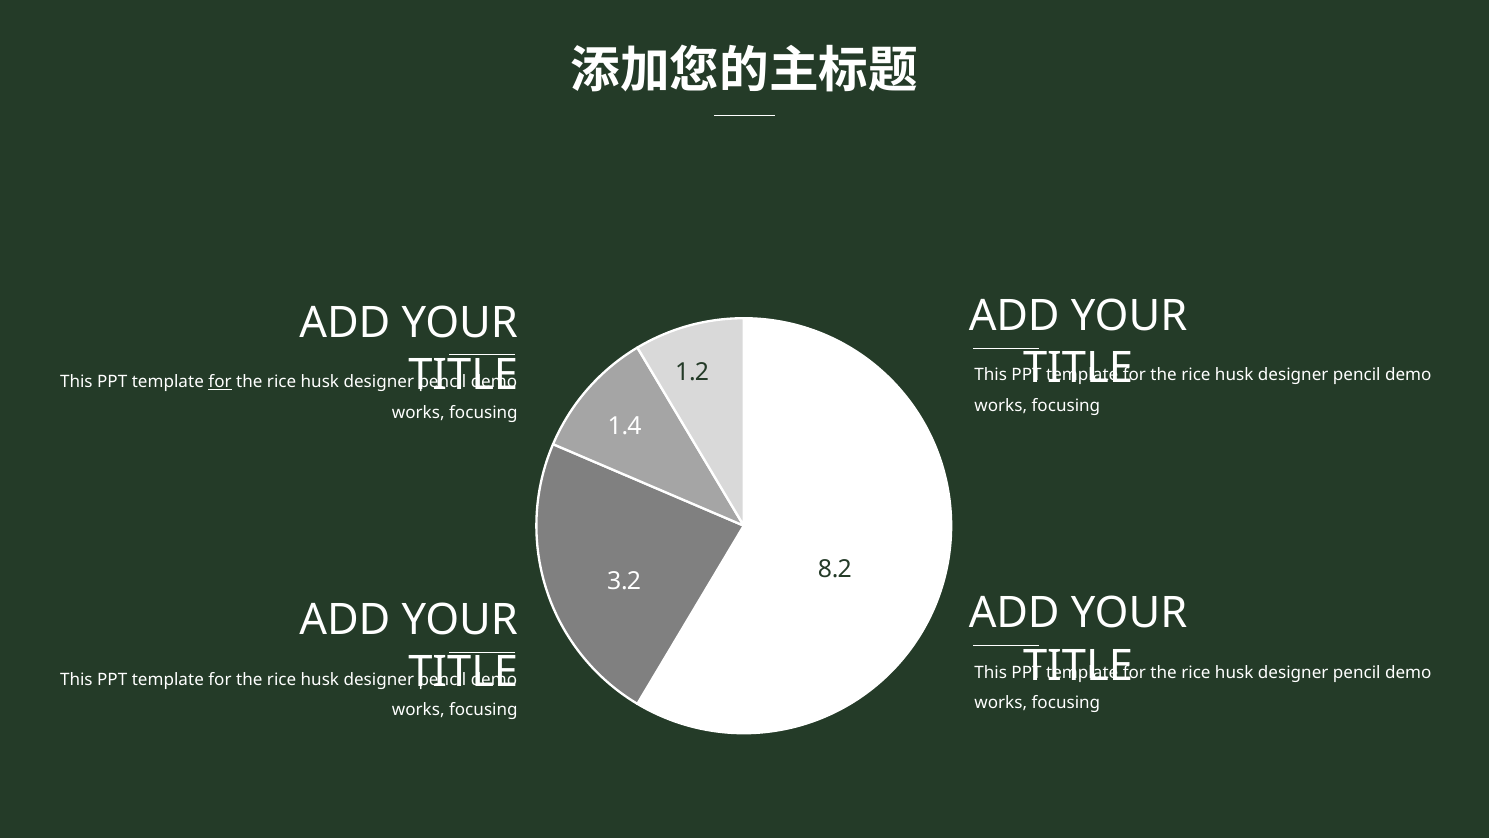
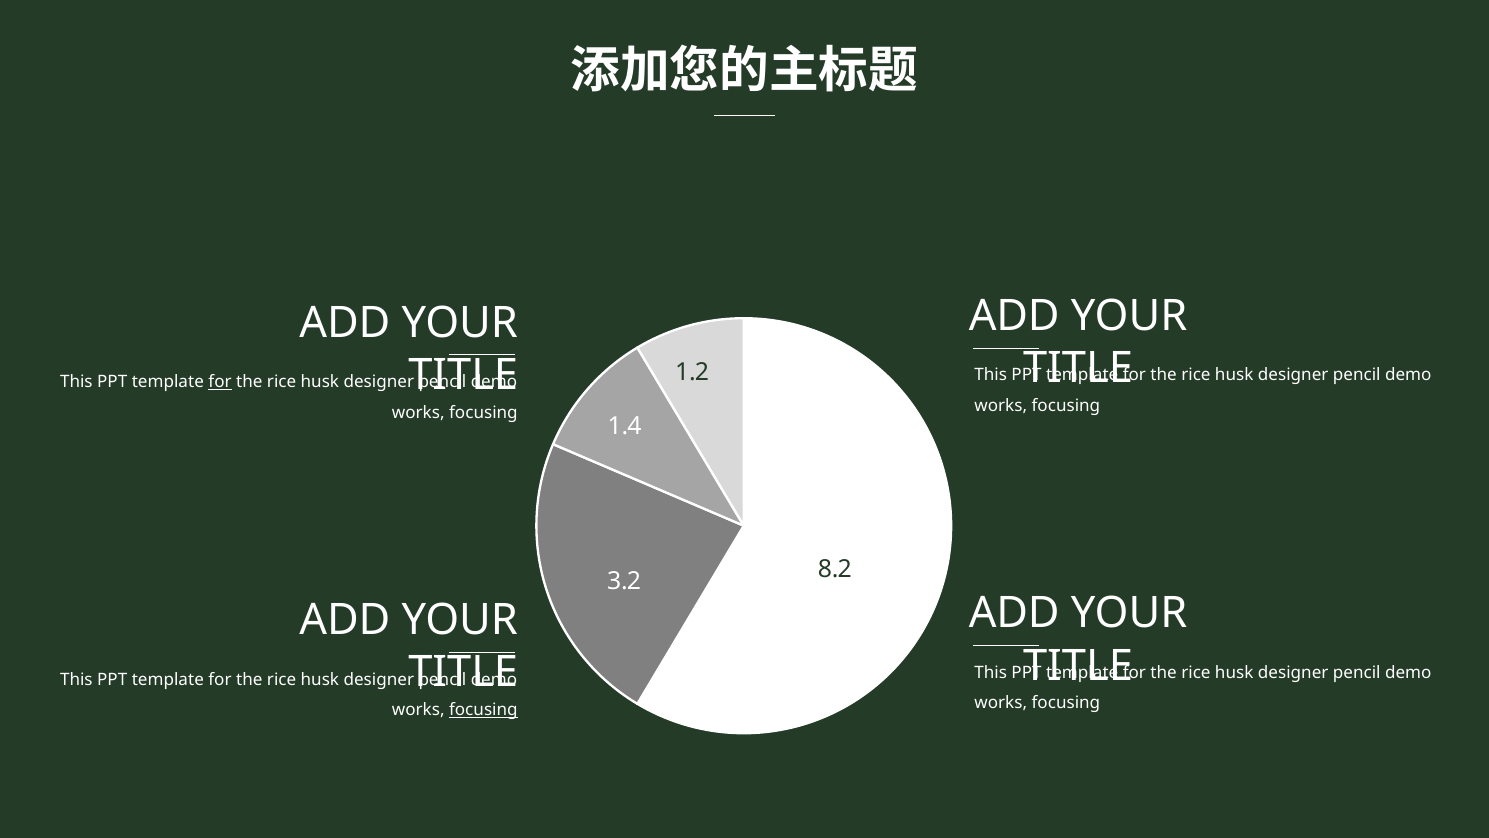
focusing at (483, 710) underline: none -> present
